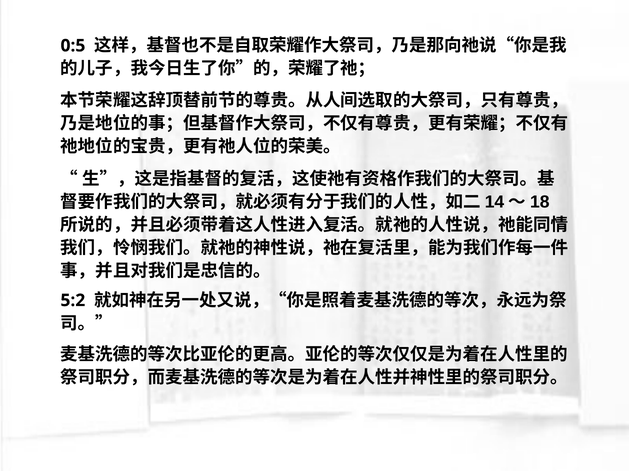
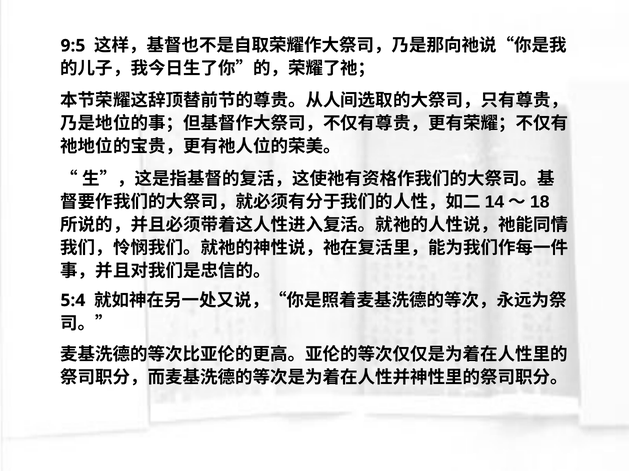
0:5: 0:5 -> 9:5
5:2: 5:2 -> 5:4
